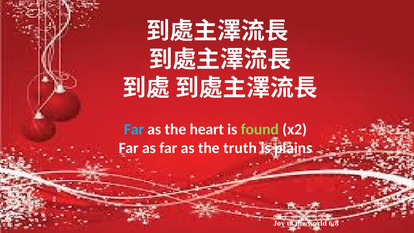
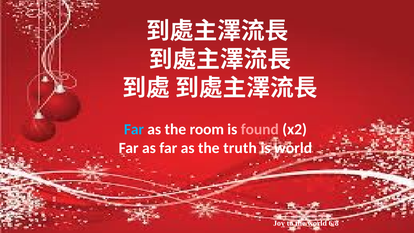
heart: heart -> room
found colour: light green -> pink
is plains: plains -> world
